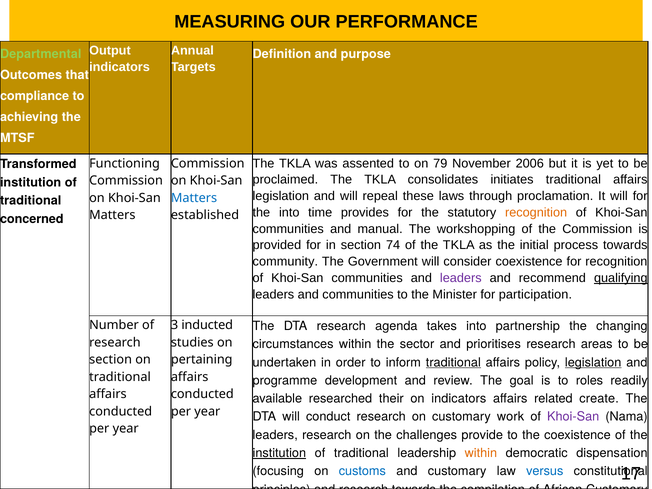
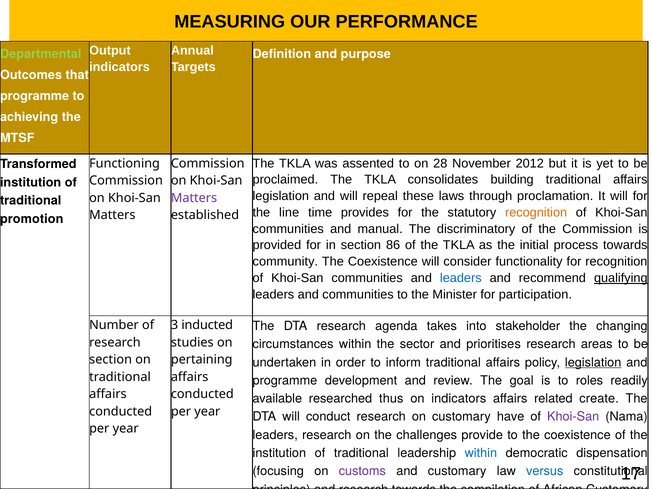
compliance at (35, 96): compliance -> programme
79: 79 -> 28
2006: 2006 -> 2012
initiates: initiates -> building
Matters at (194, 198) colour: blue -> purple
the into: into -> line
concerned: concerned -> promotion
workshopping: workshopping -> discriminatory
74: 74 -> 86
Government at (383, 262): Government -> Coexistence
consider coexistence: coexistence -> functionality
leaders at (461, 278) colour: purple -> blue
partnership: partnership -> stakeholder
traditional at (453, 362) underline: present -> none
their: their -> thus
work: work -> have
institution at (279, 453) underline: present -> none
within at (481, 453) colour: orange -> blue
customs colour: blue -> purple
